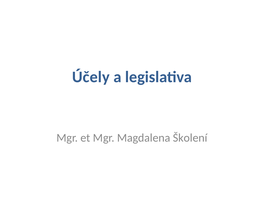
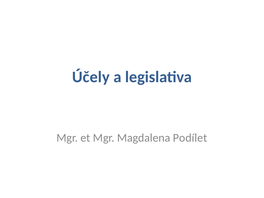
Školení: Školení -> Podílet
